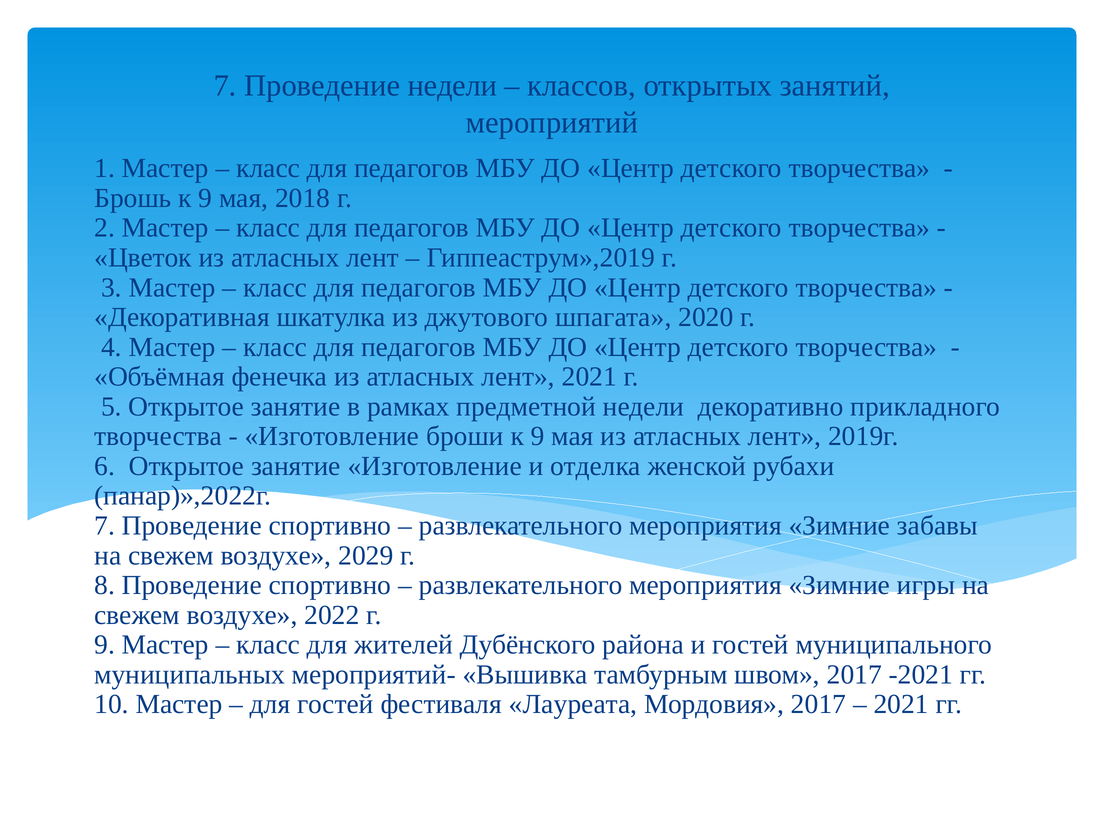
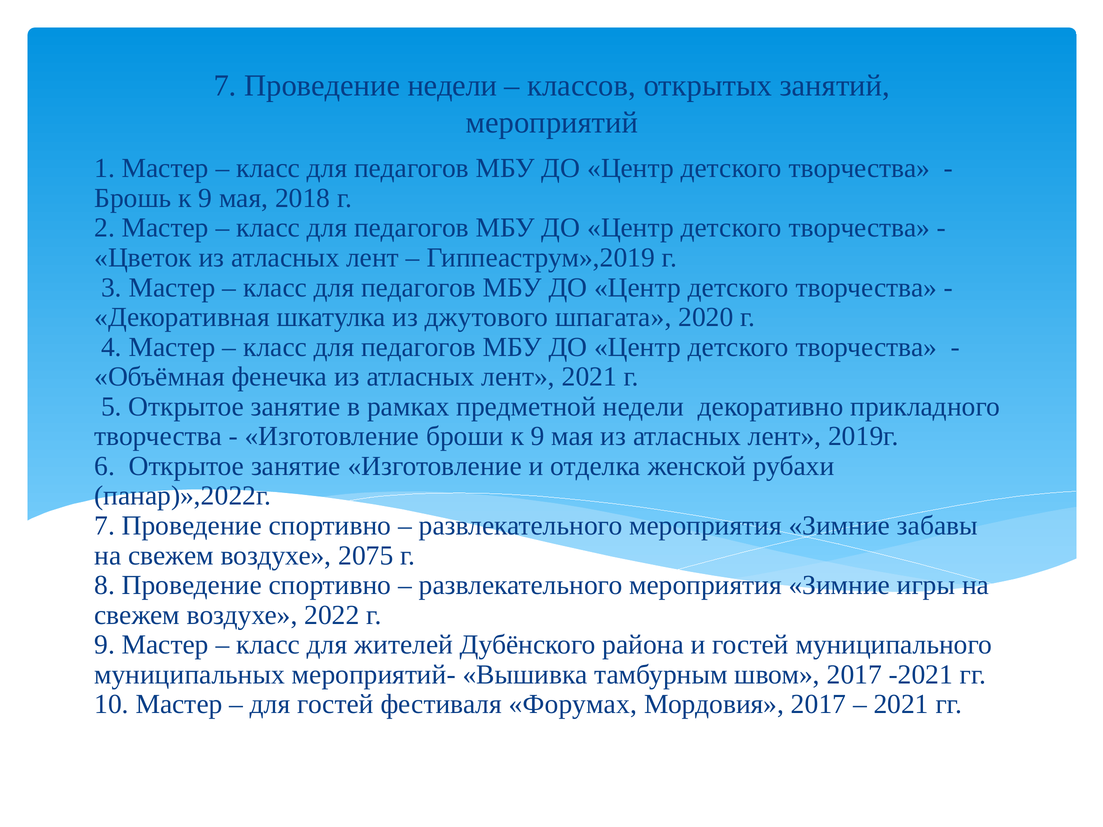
2029: 2029 -> 2075
Лауреата: Лауреата -> Форумах
